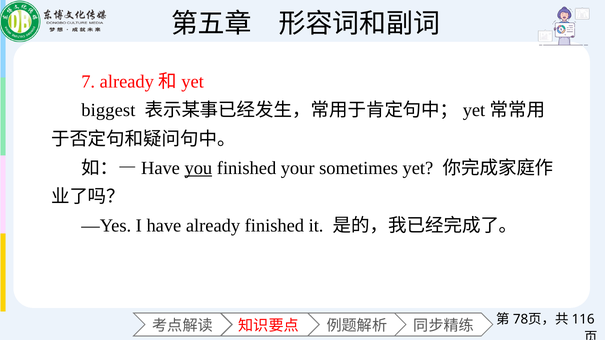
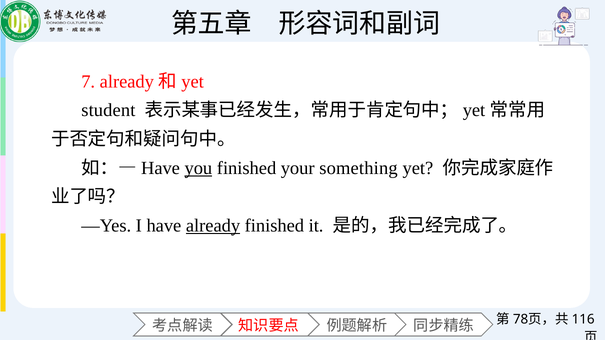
biggest: biggest -> student
sometimes: sometimes -> something
already underline: none -> present
